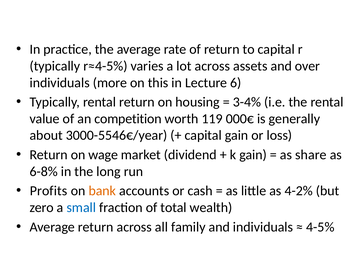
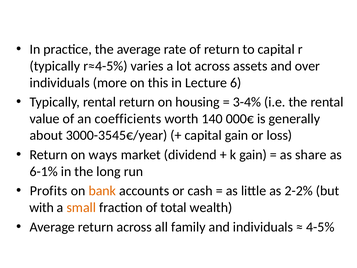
competition: competition -> coefficients
119: 119 -> 140
3000-5546€/year: 3000-5546€/year -> 3000-3545€/year
wage: wage -> ways
6-8%: 6-8% -> 6-1%
4-2%: 4-2% -> 2-2%
zero: zero -> with
small colour: blue -> orange
